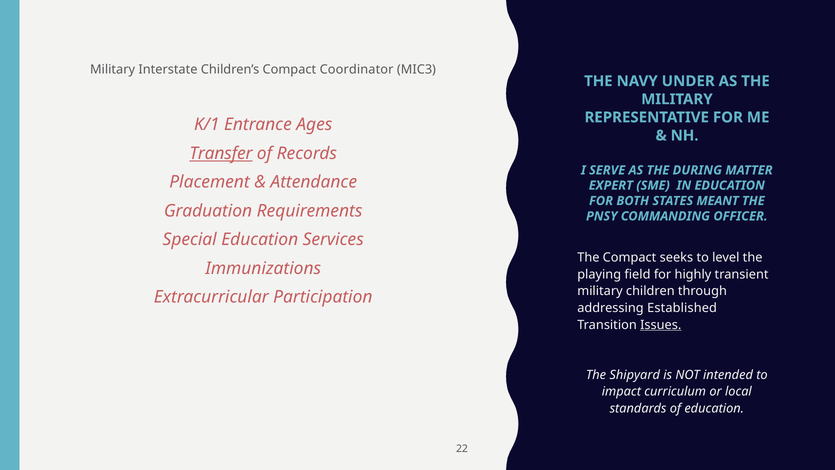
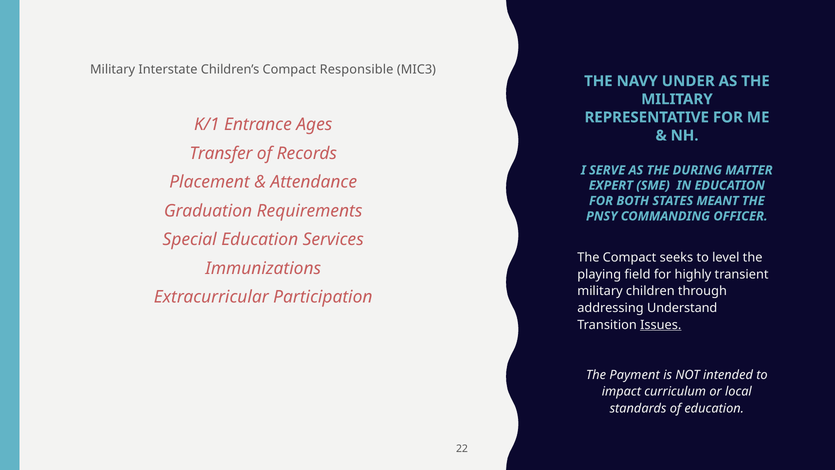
Coordinator: Coordinator -> Responsible
Transfer underline: present -> none
Established: Established -> Understand
Shipyard: Shipyard -> Payment
